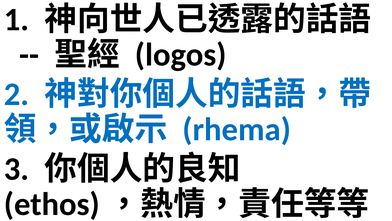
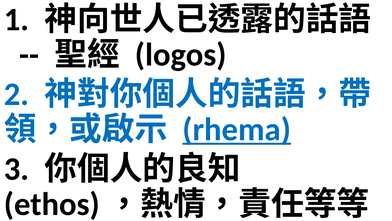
rhema underline: none -> present
